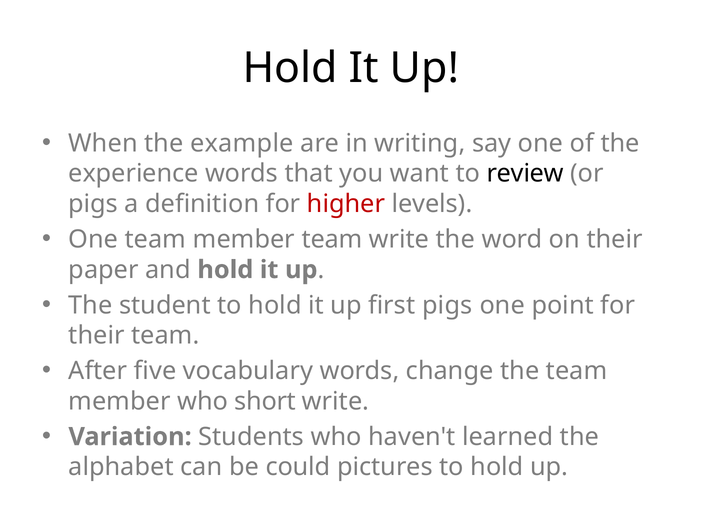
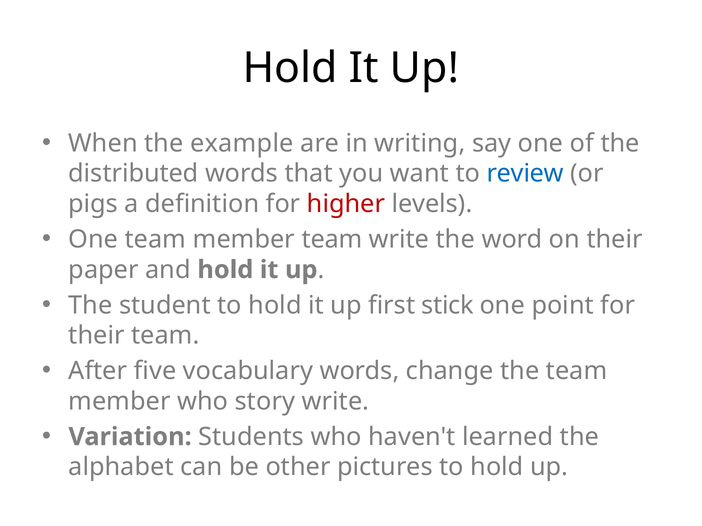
experience: experience -> distributed
review colour: black -> blue
first pigs: pigs -> stick
short: short -> story
could: could -> other
